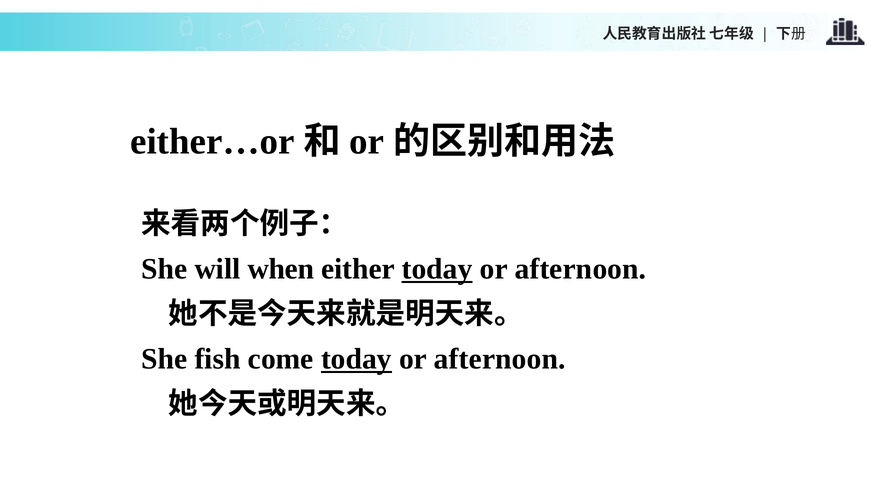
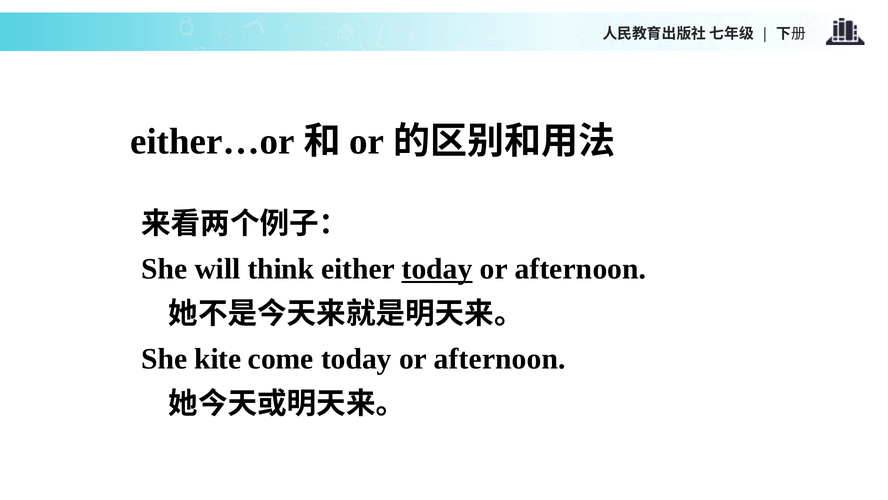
when: when -> think
fish: fish -> kite
today at (356, 359) underline: present -> none
